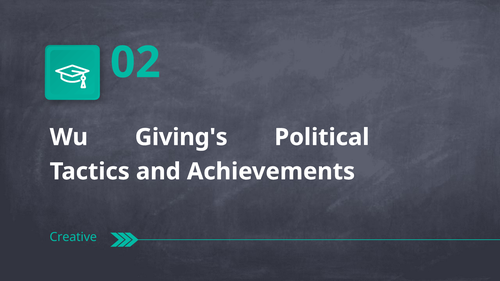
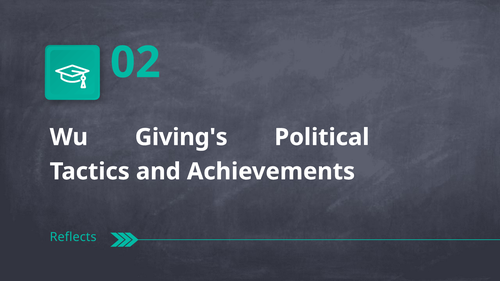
Creative: Creative -> Reflects
